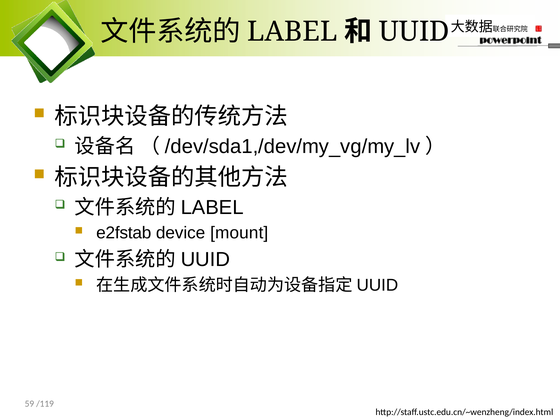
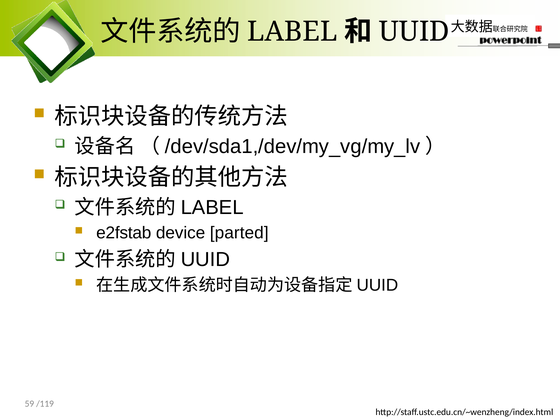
mount: mount -> parted
